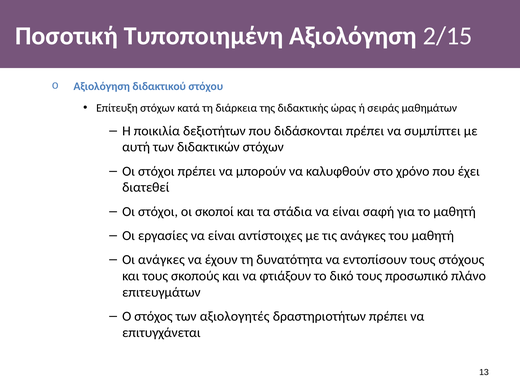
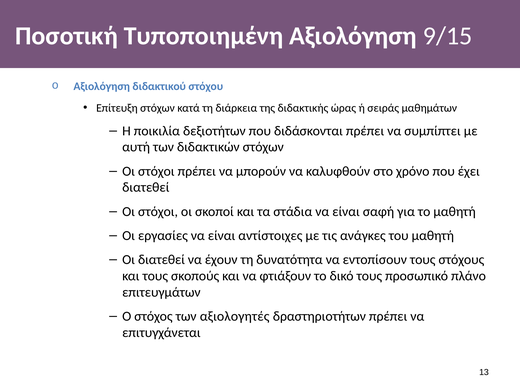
2/15: 2/15 -> 9/15
Οι ανάγκες: ανάγκες -> διατεθεί
